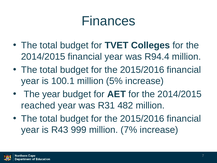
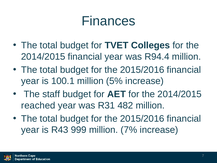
The year: year -> staff
